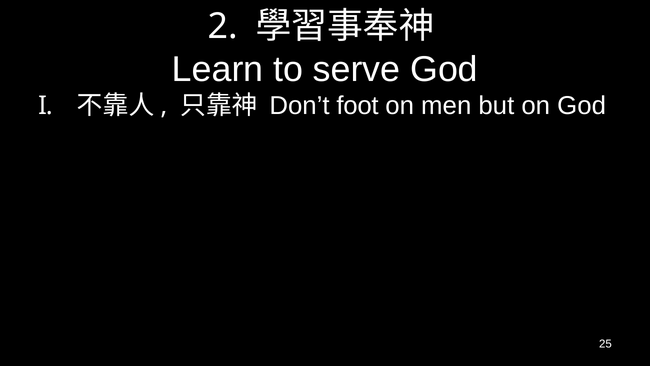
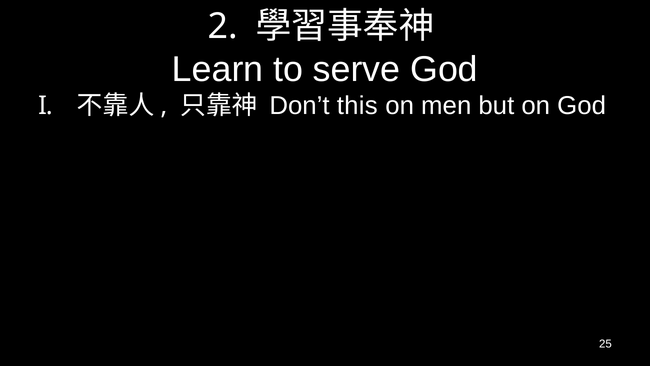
foot: foot -> this
